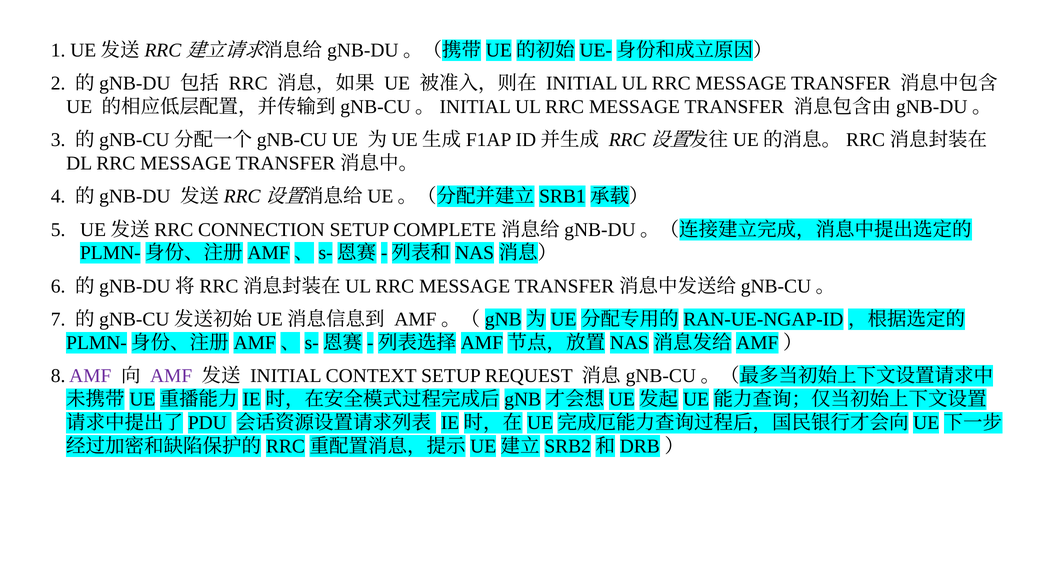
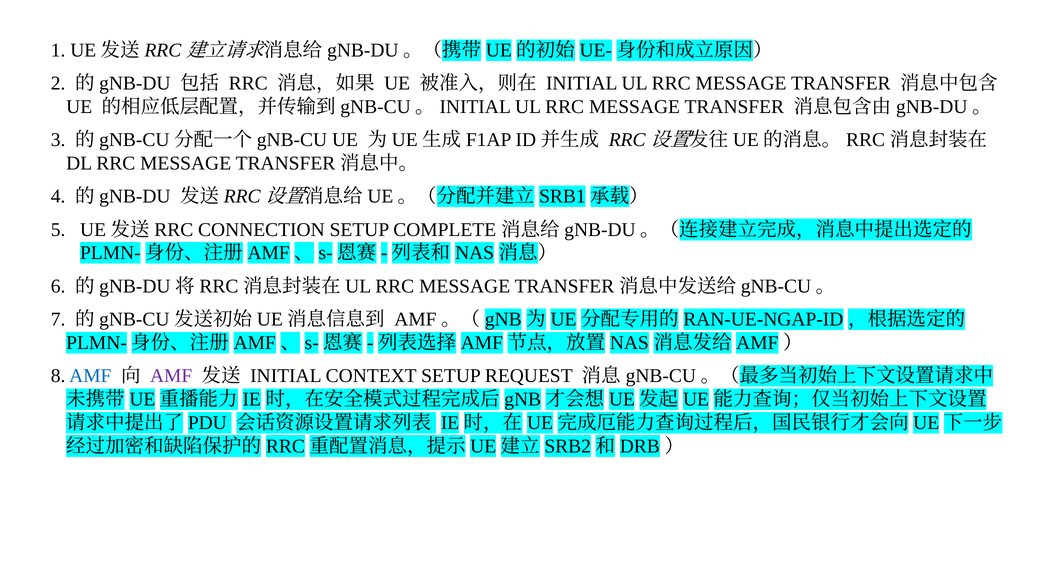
AMF at (90, 376) colour: purple -> blue
